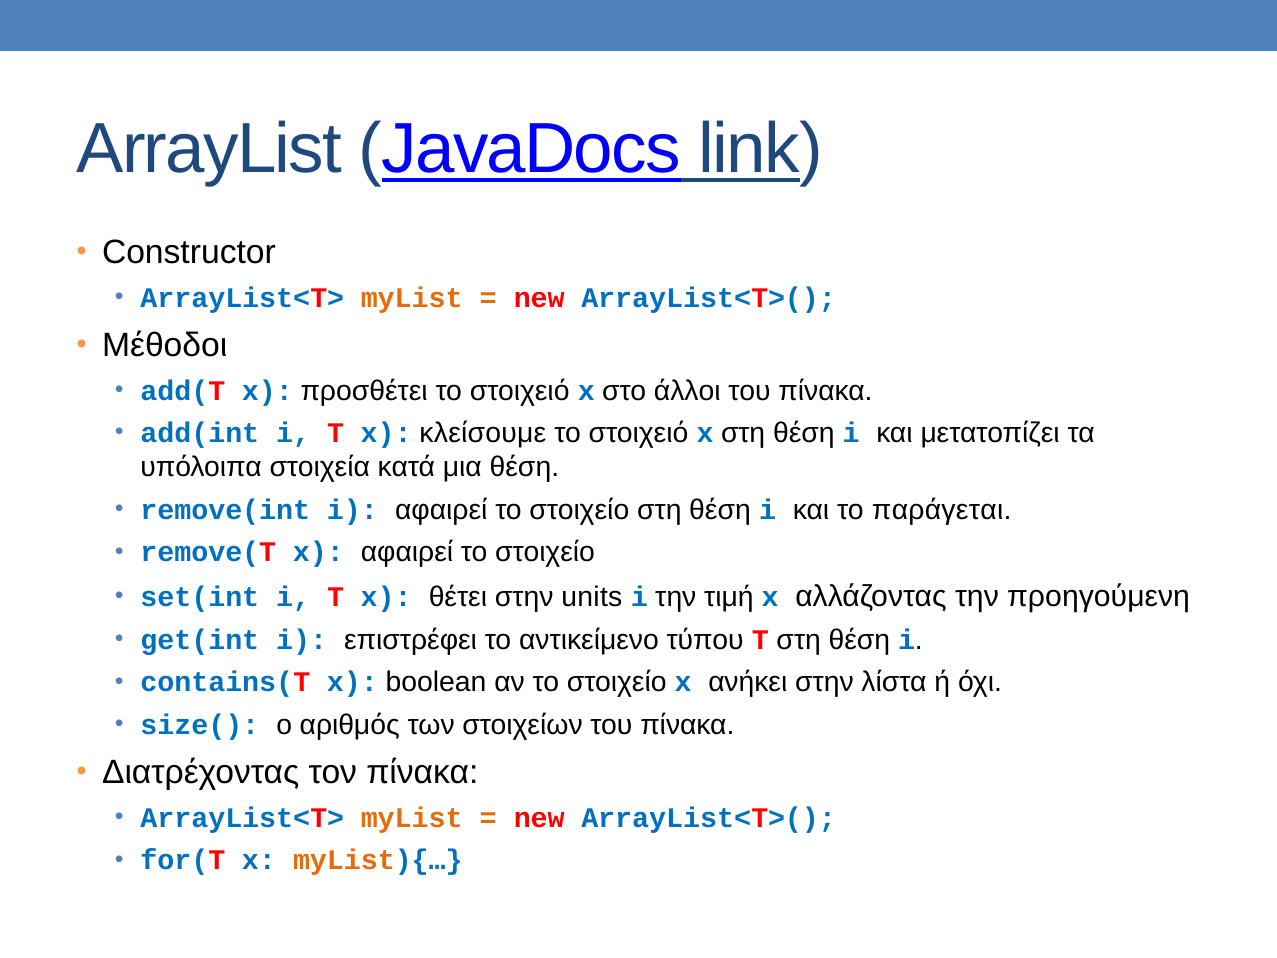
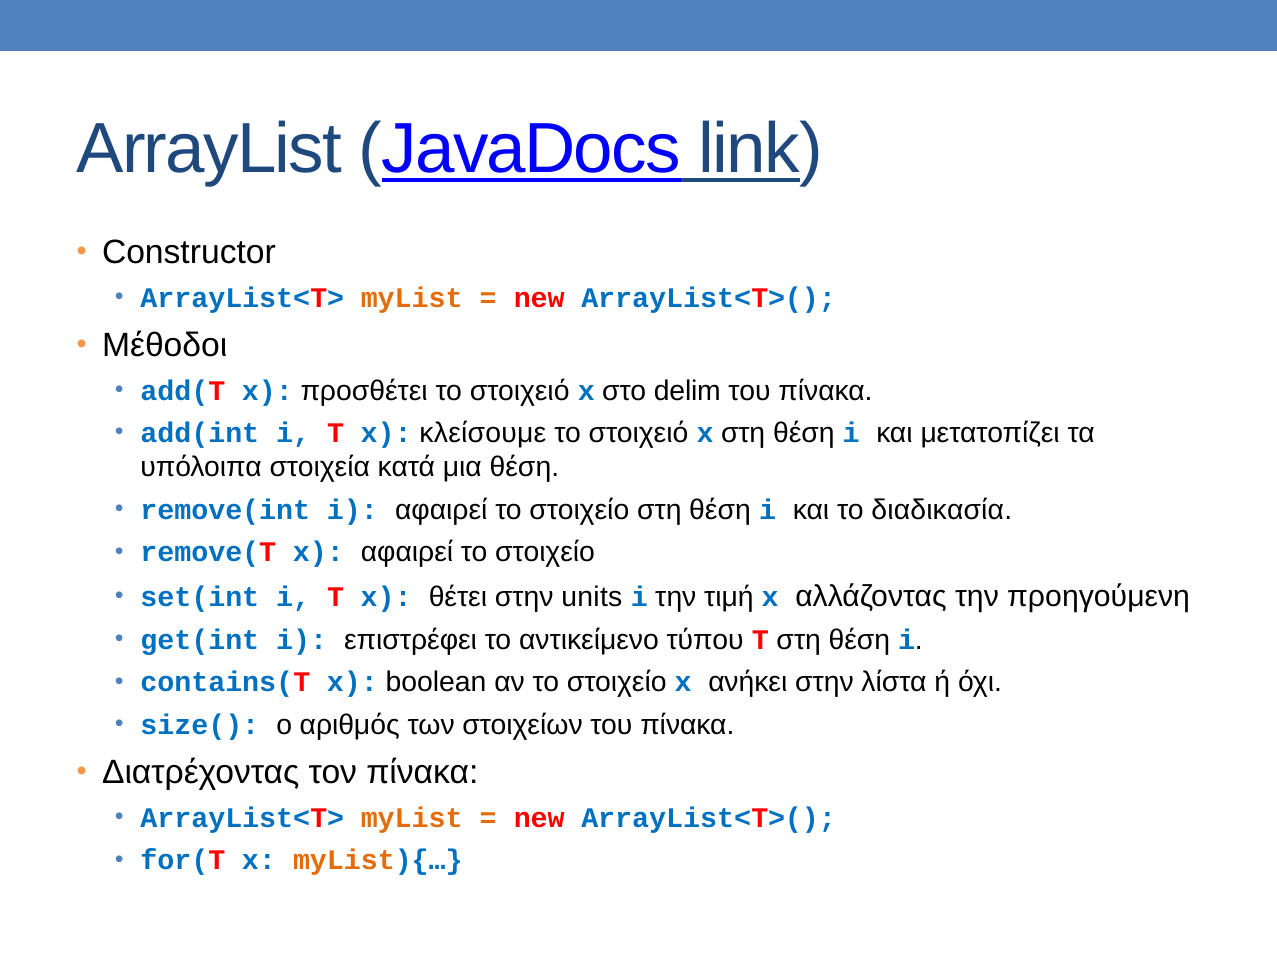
άλλοι: άλλοι -> delim
παράγεται: παράγεται -> διαδικασία
